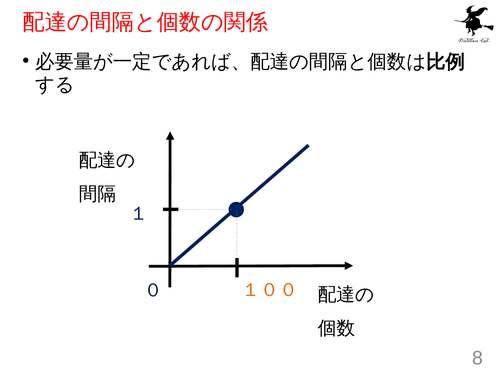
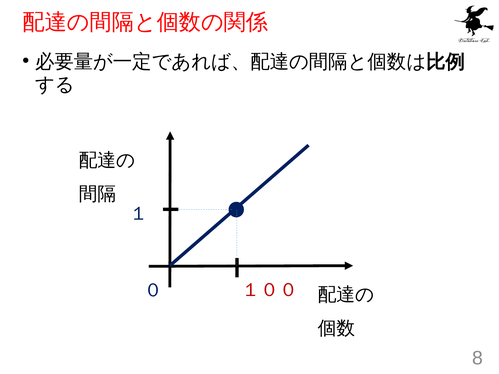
１００ colour: orange -> red
